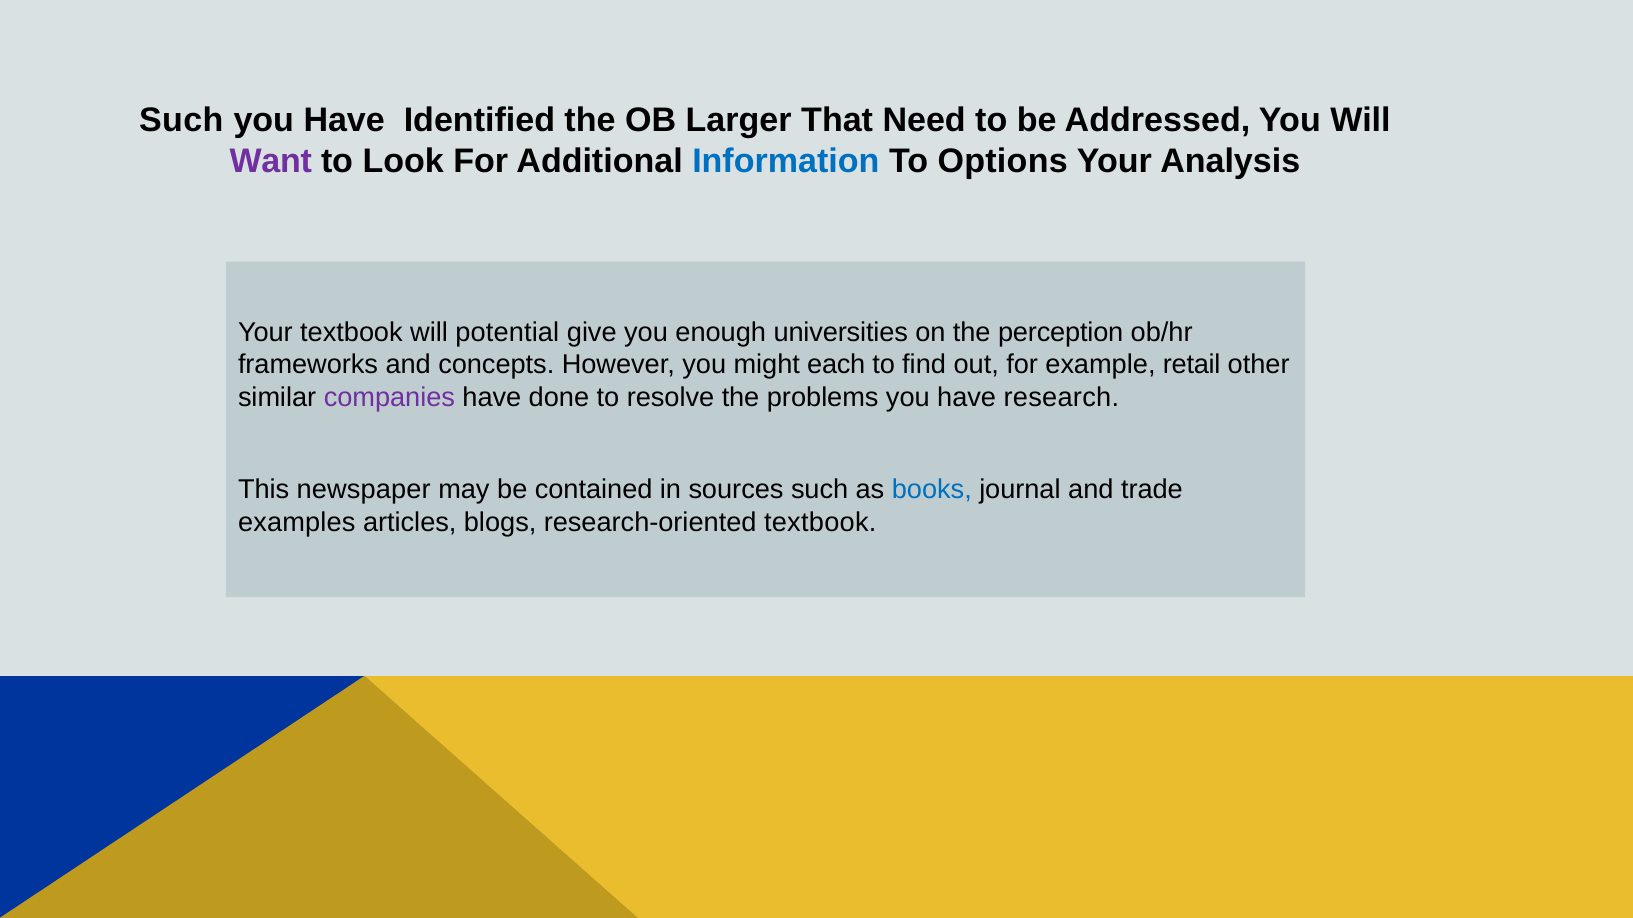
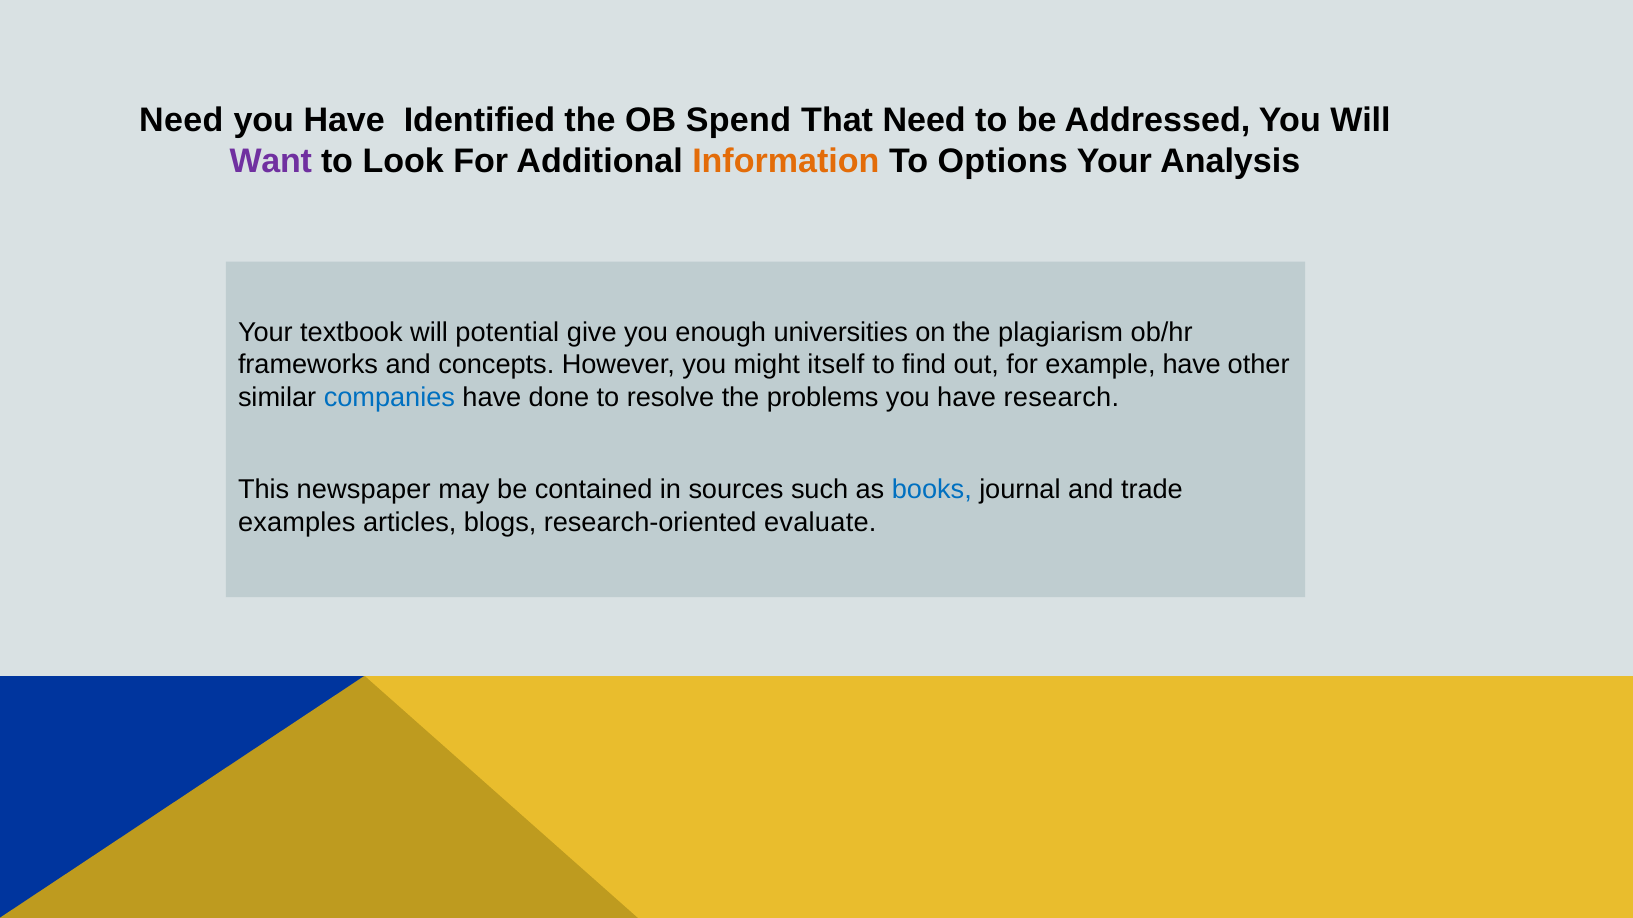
Such at (181, 121): Such -> Need
Larger: Larger -> Spend
Information colour: blue -> orange
perception: perception -> plagiarism
each: each -> itself
example retail: retail -> have
companies colour: purple -> blue
research-oriented textbook: textbook -> evaluate
